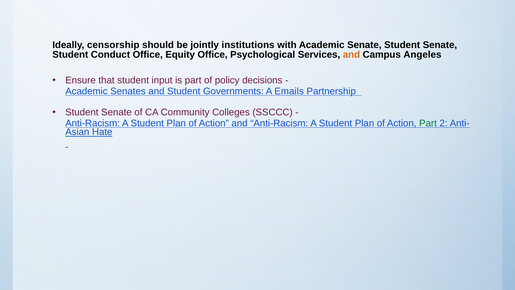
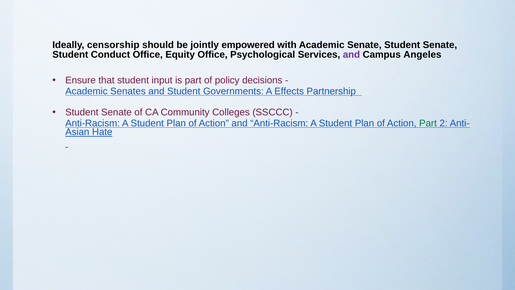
institutions: institutions -> empowered
and at (351, 55) colour: orange -> purple
Emails: Emails -> Effects
